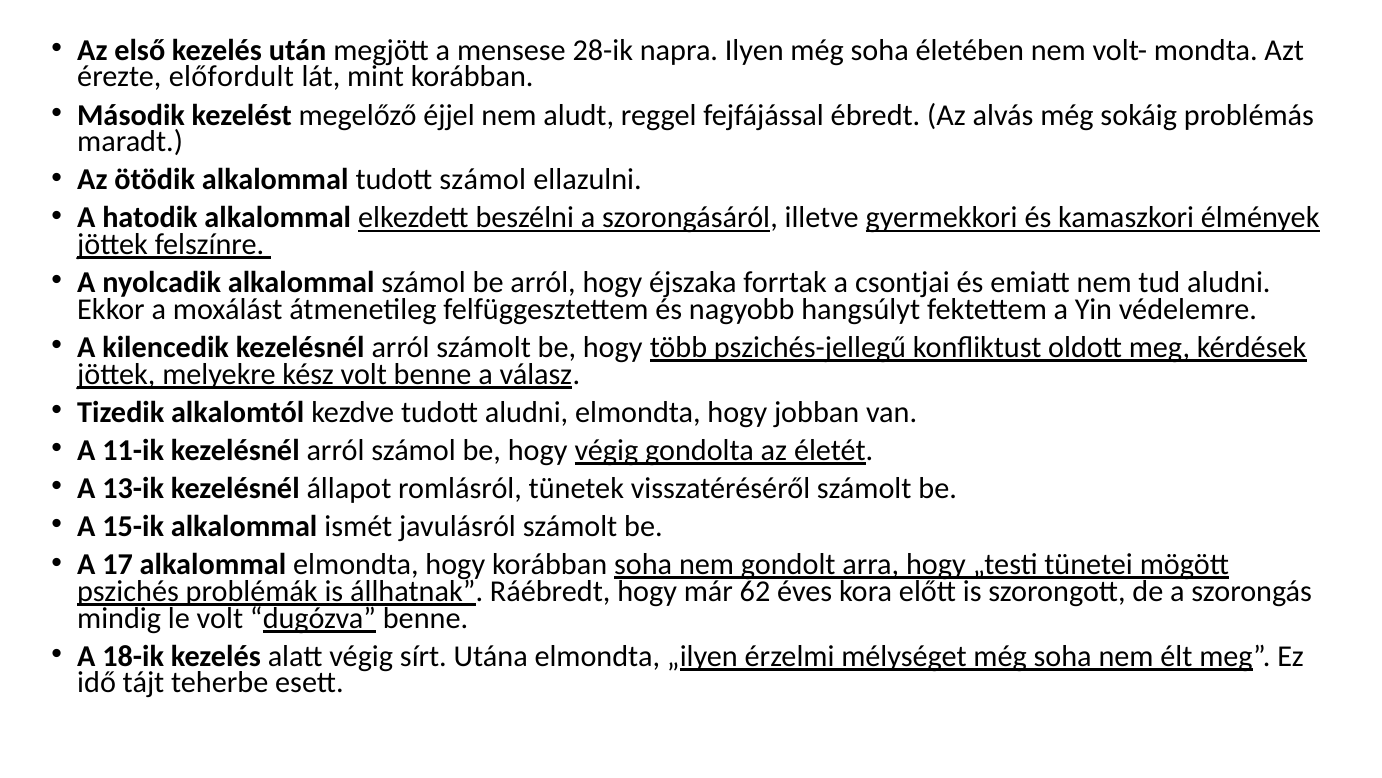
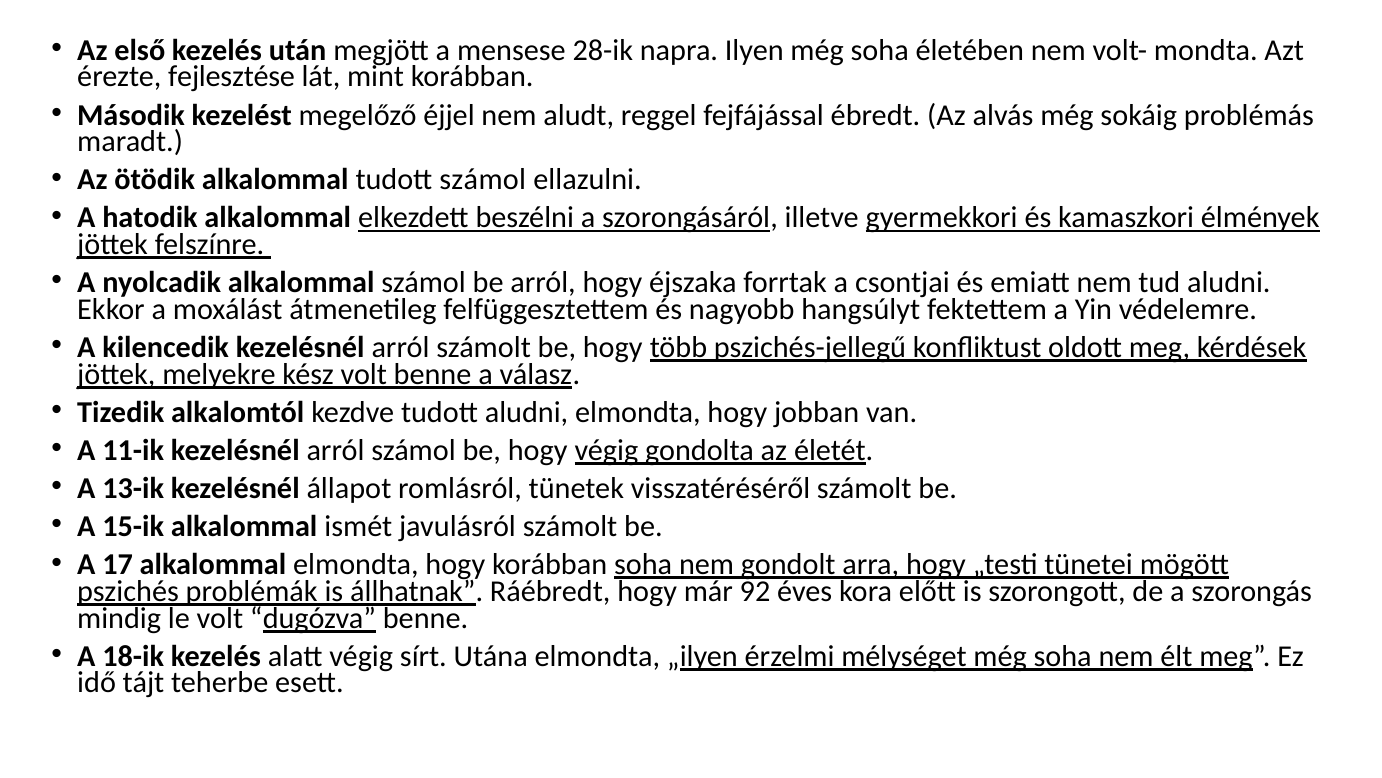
előfordult: előfordult -> fejlesztése
62: 62 -> 92
